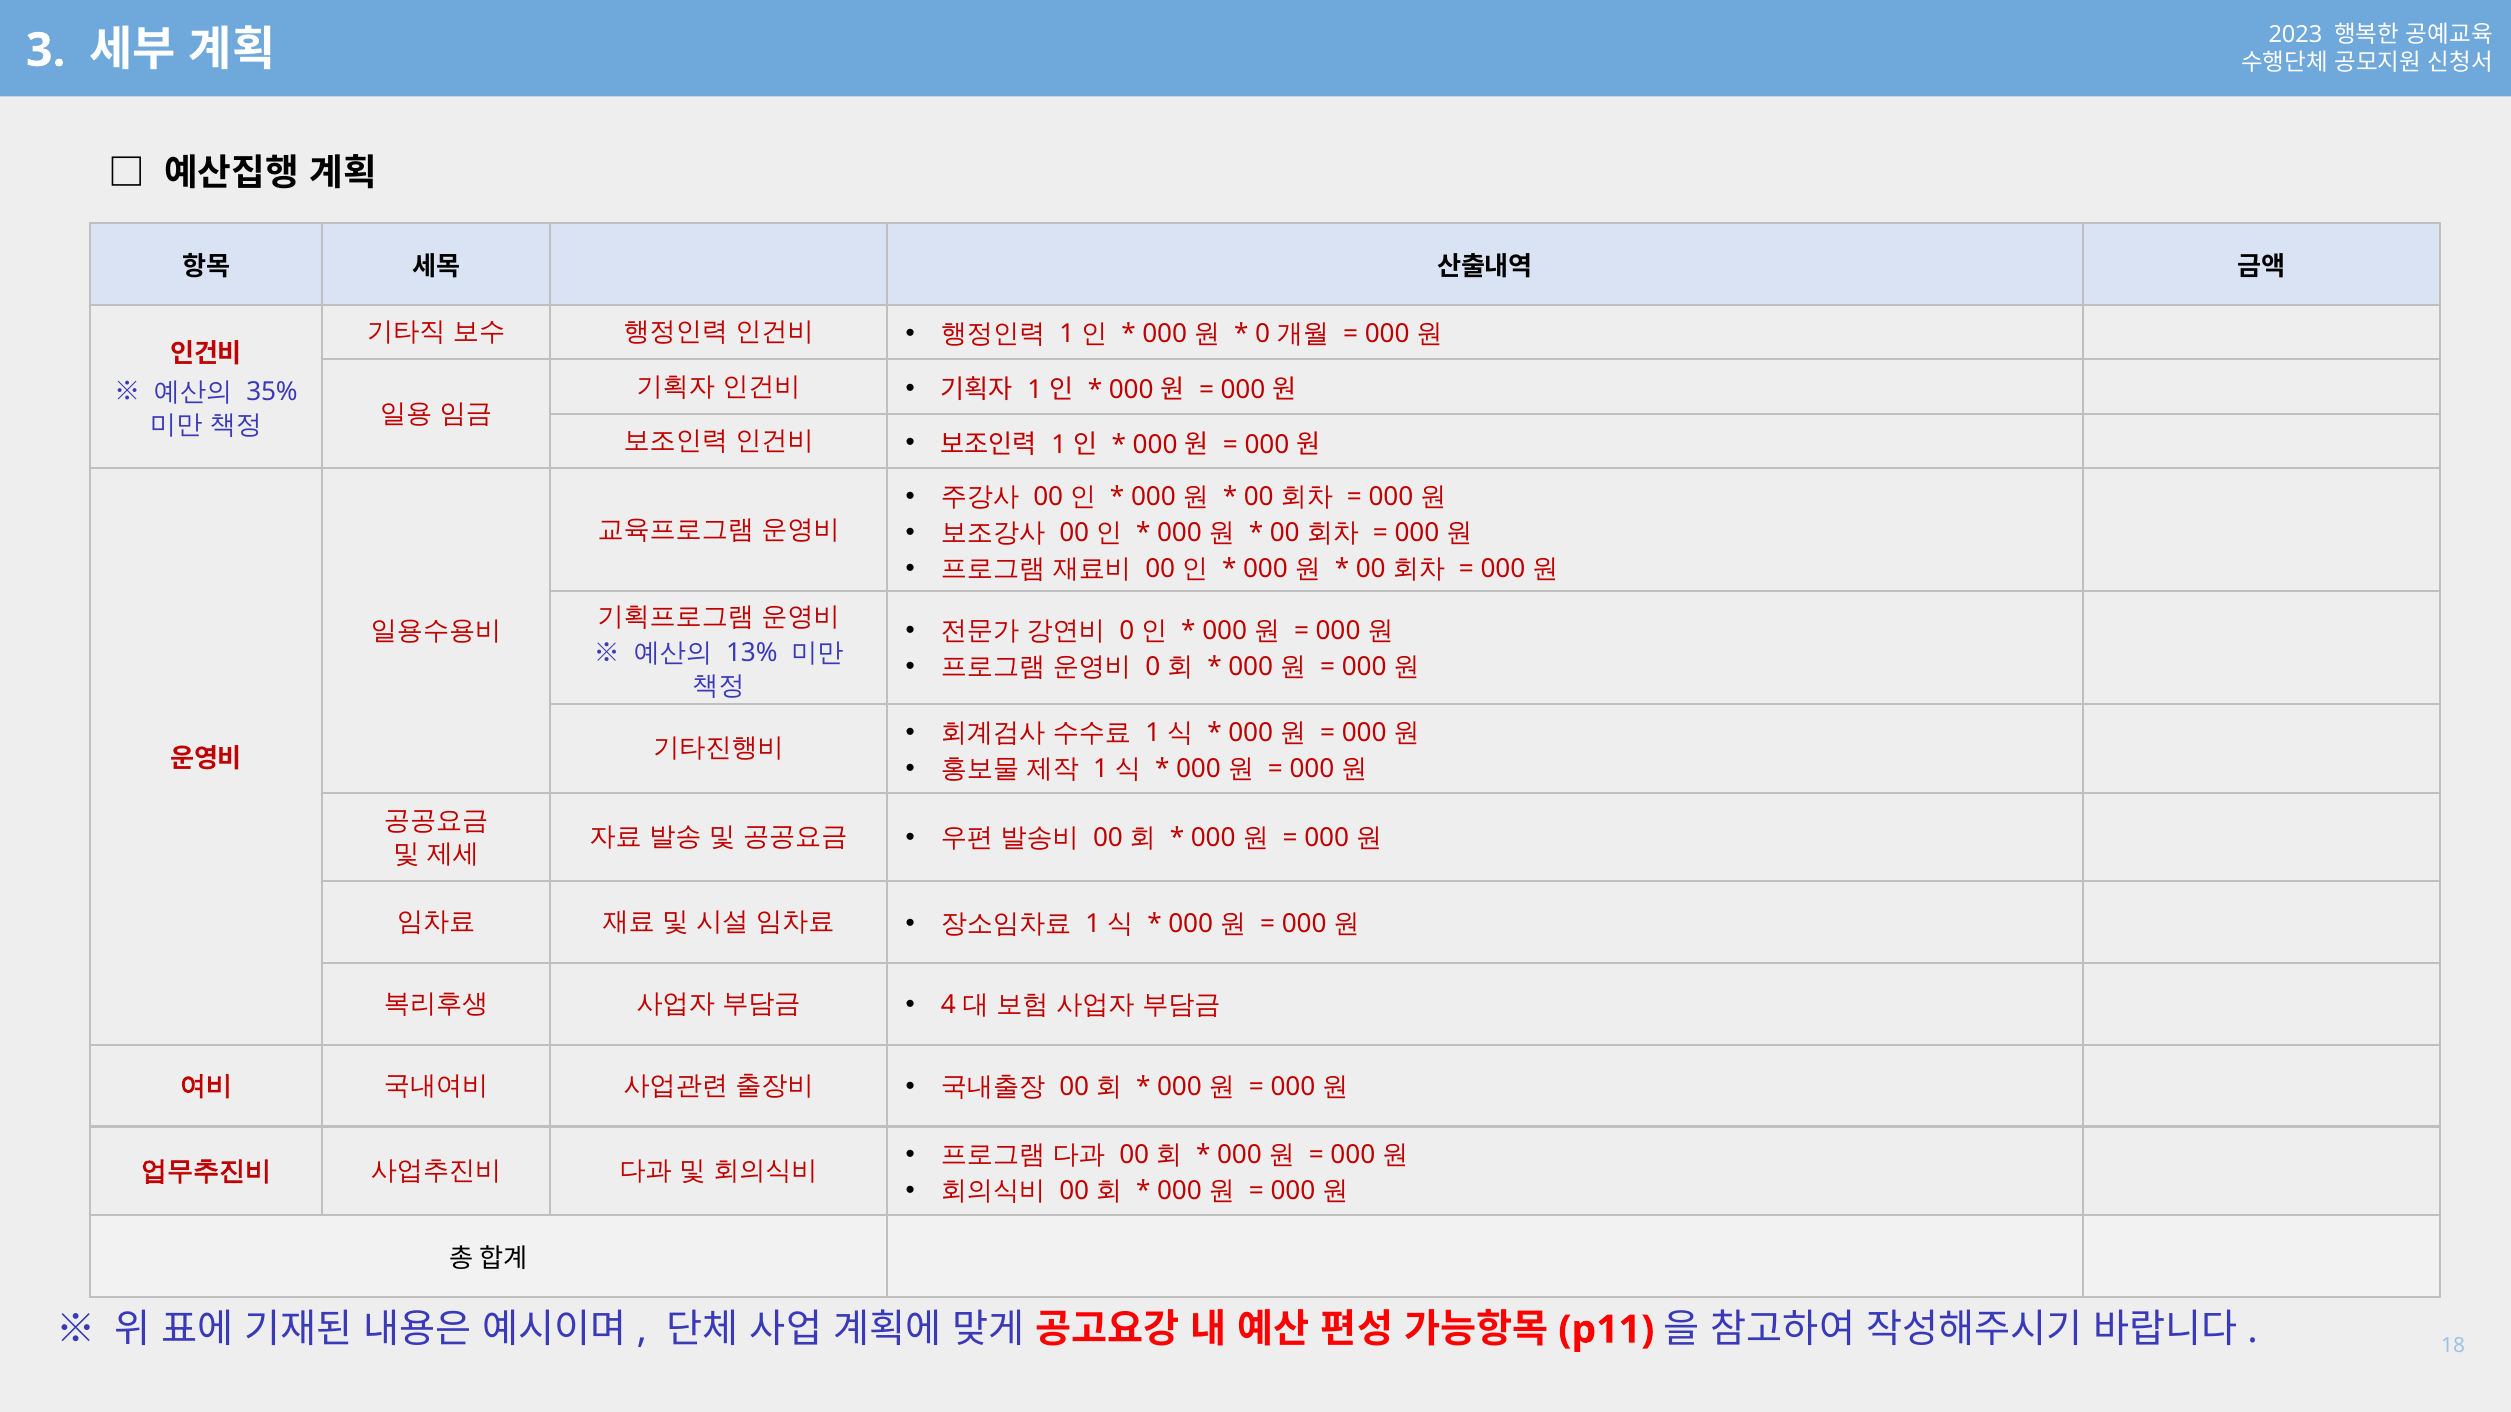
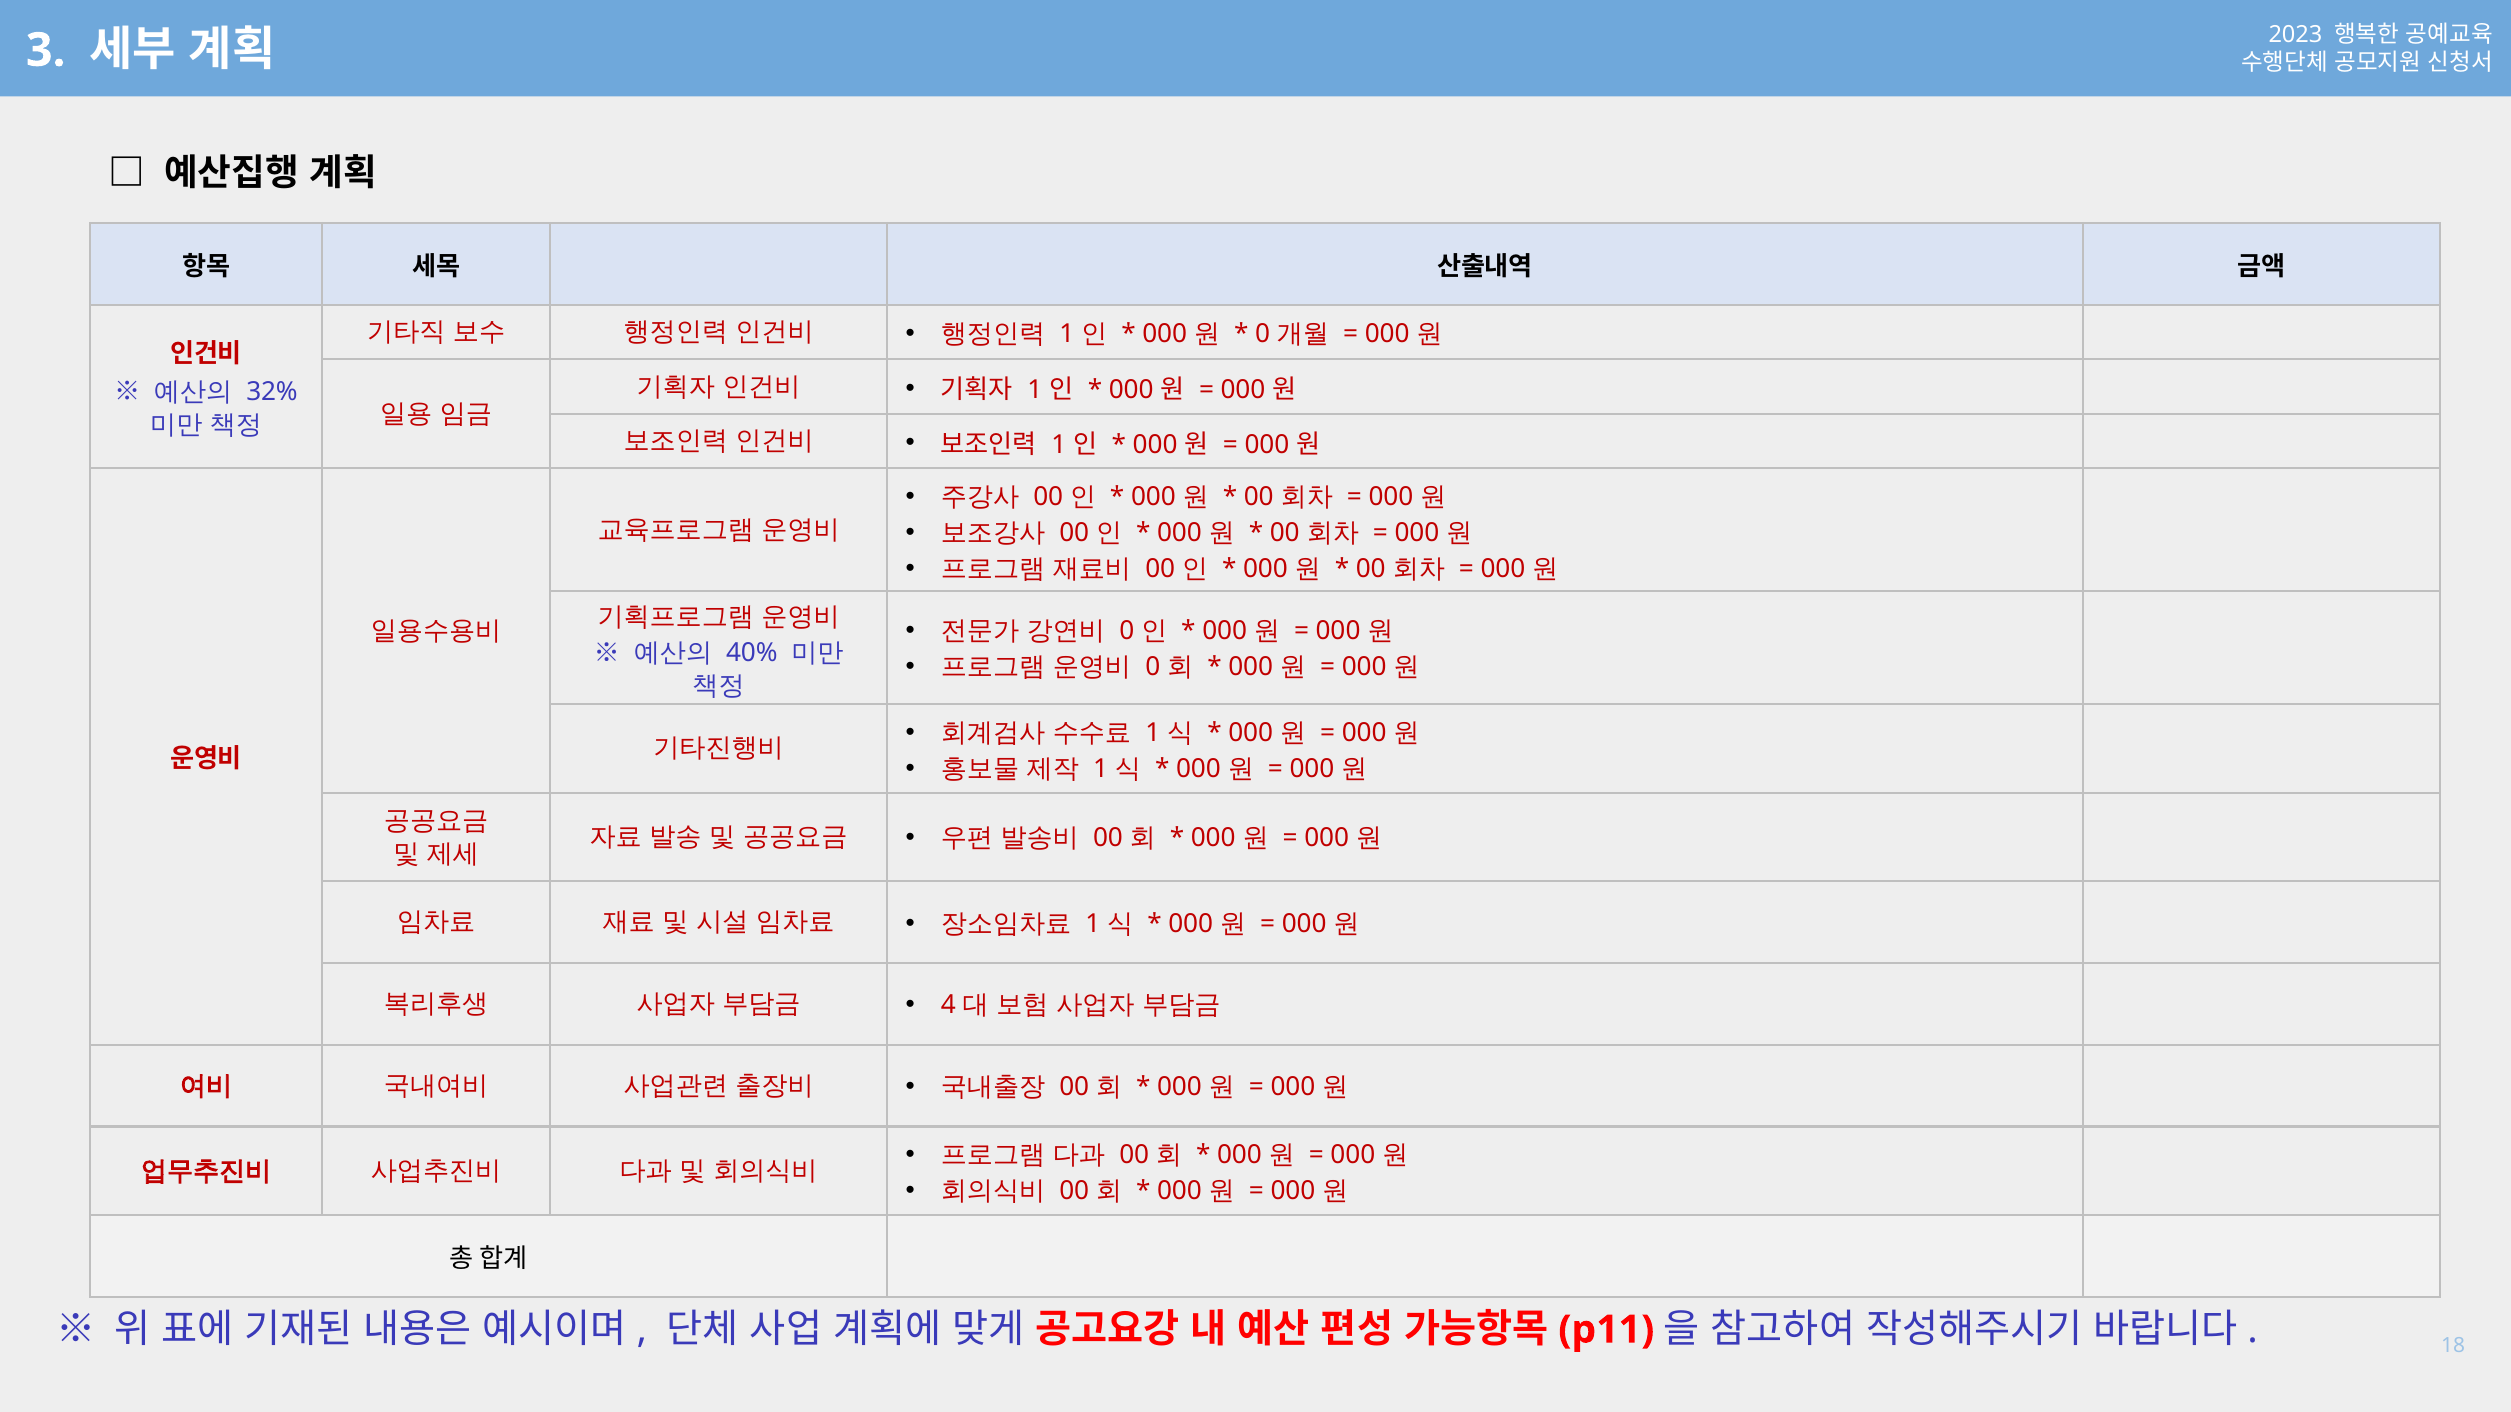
35%: 35% -> 32%
13%: 13% -> 40%
